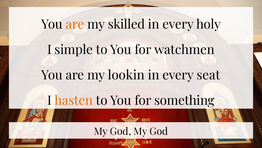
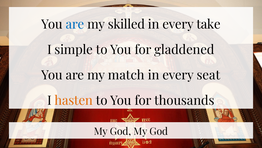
are at (75, 24) colour: orange -> blue
holy: holy -> take
watchmen: watchmen -> gladdened
lookin: lookin -> match
something: something -> thousands
